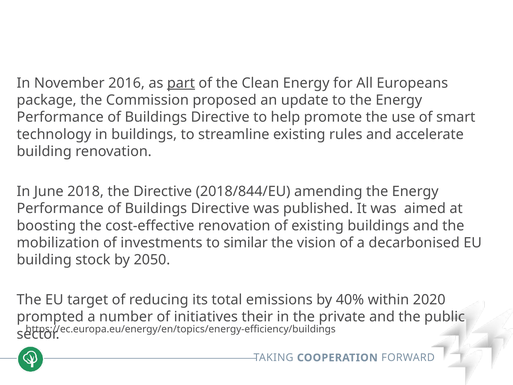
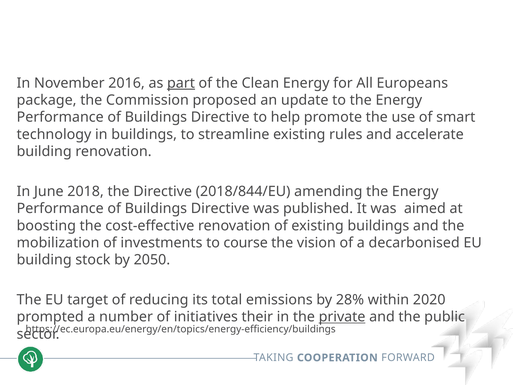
similar: similar -> course
40%: 40% -> 28%
private underline: none -> present
